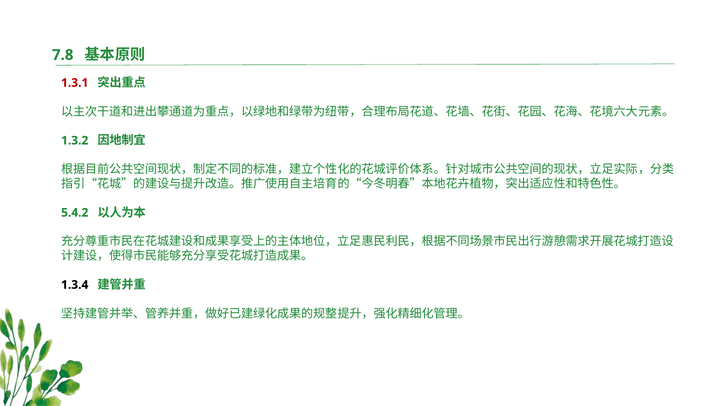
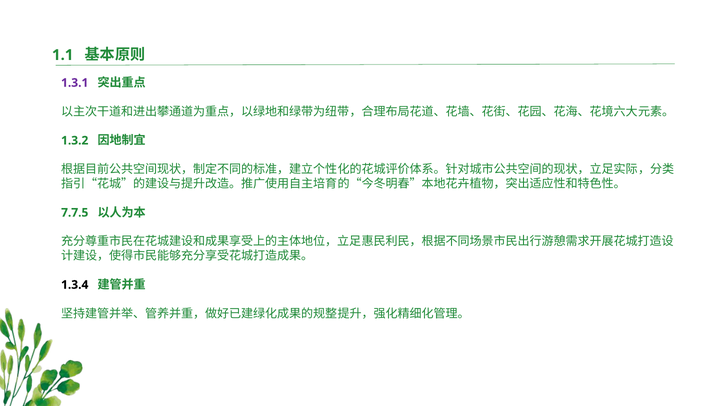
7.8: 7.8 -> 1.1
1.3.1 colour: red -> purple
5.4.2: 5.4.2 -> 7.7.5
